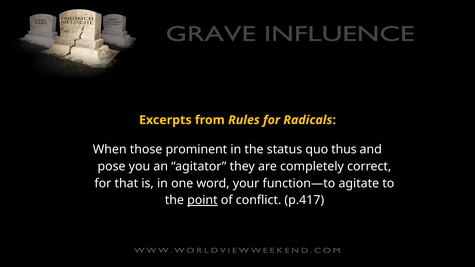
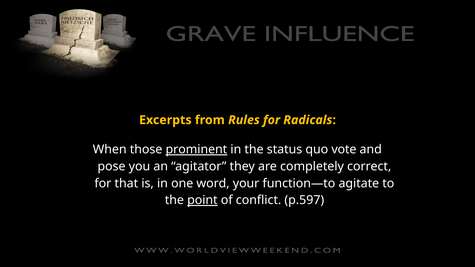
prominent underline: none -> present
thus: thus -> vote
p.417: p.417 -> p.597
